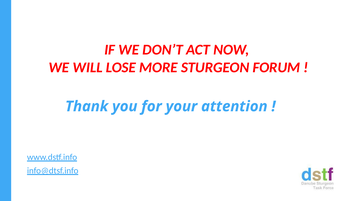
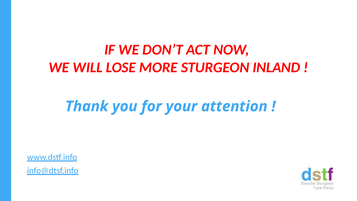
FORUM: FORUM -> INLAND
